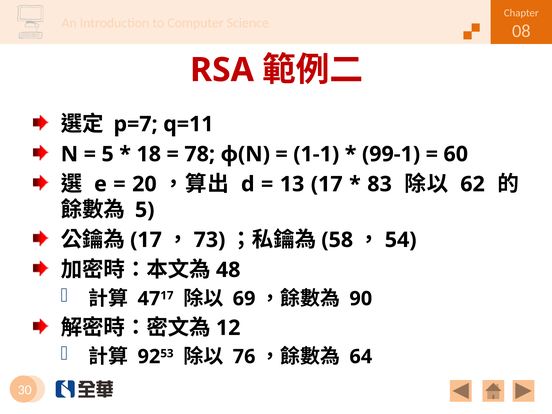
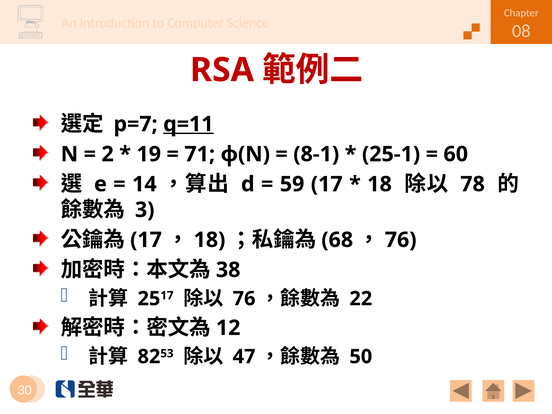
q=11 underline: none -> present
5 at (108, 154): 5 -> 2
18: 18 -> 19
78: 78 -> 71
1-1: 1-1 -> 8-1
99-1: 99-1 -> 25-1
20: 20 -> 14
13: 13 -> 59
83 at (380, 184): 83 -> 18
62: 62 -> 78
5 at (145, 210): 5 -> 3
73 at (209, 240): 73 -> 18
58: 58 -> 68
54 at (401, 240): 54 -> 76
48: 48 -> 38
47: 47 -> 25
69 at (244, 299): 69 -> 76
90: 90 -> 22
92: 92 -> 82
76: 76 -> 47
64: 64 -> 50
